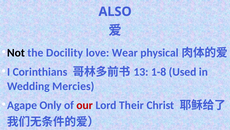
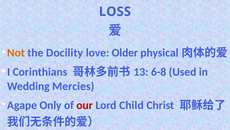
ALSO: ALSO -> LOSS
Not colour: black -> orange
Wear: Wear -> Older
1-8: 1-8 -> 6-8
Their: Their -> Child
